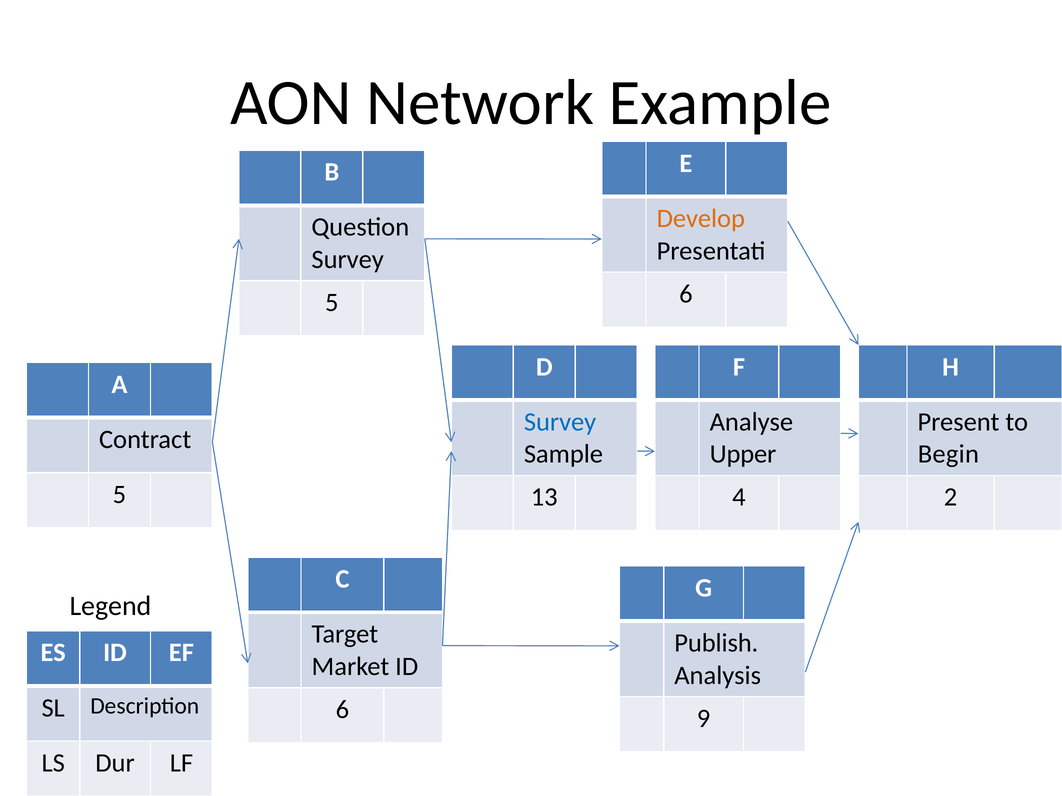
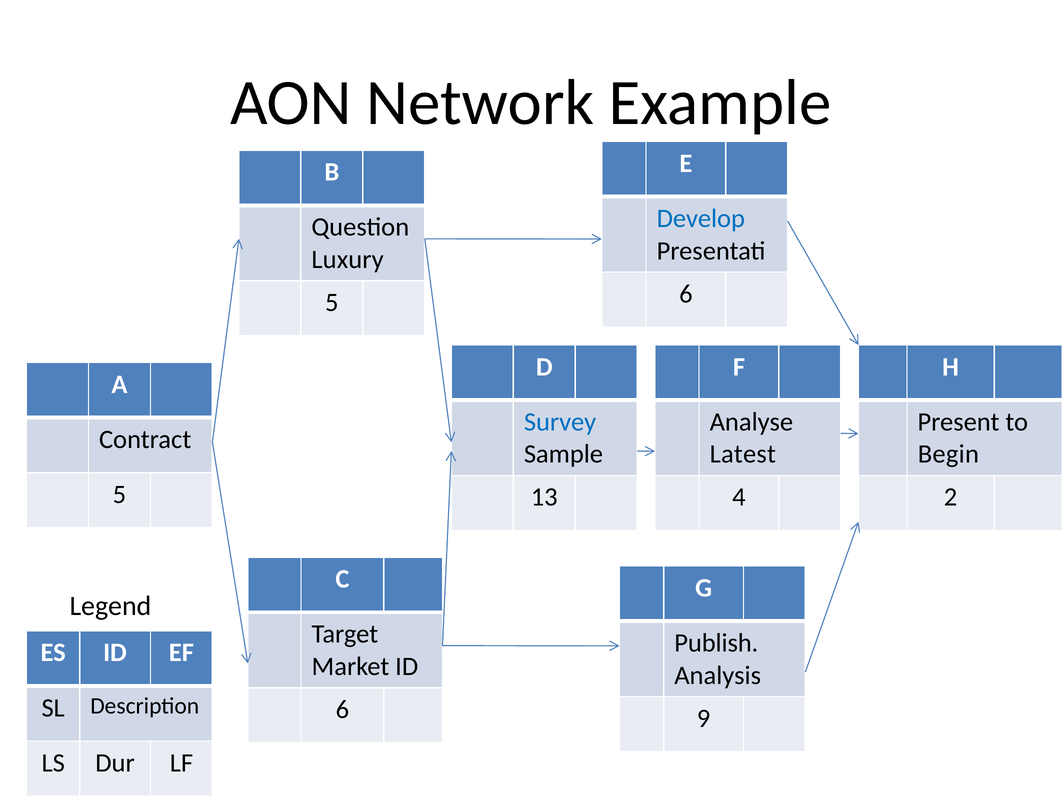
Develop colour: orange -> blue
Survey at (348, 260): Survey -> Luxury
Upper: Upper -> Latest
